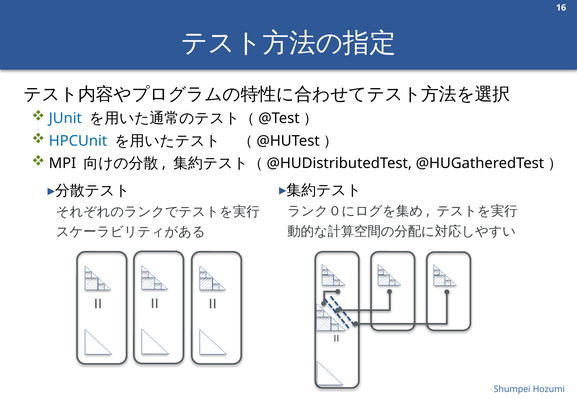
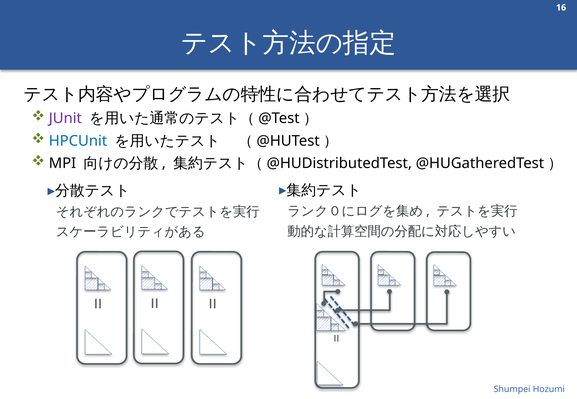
JUnit colour: blue -> purple
